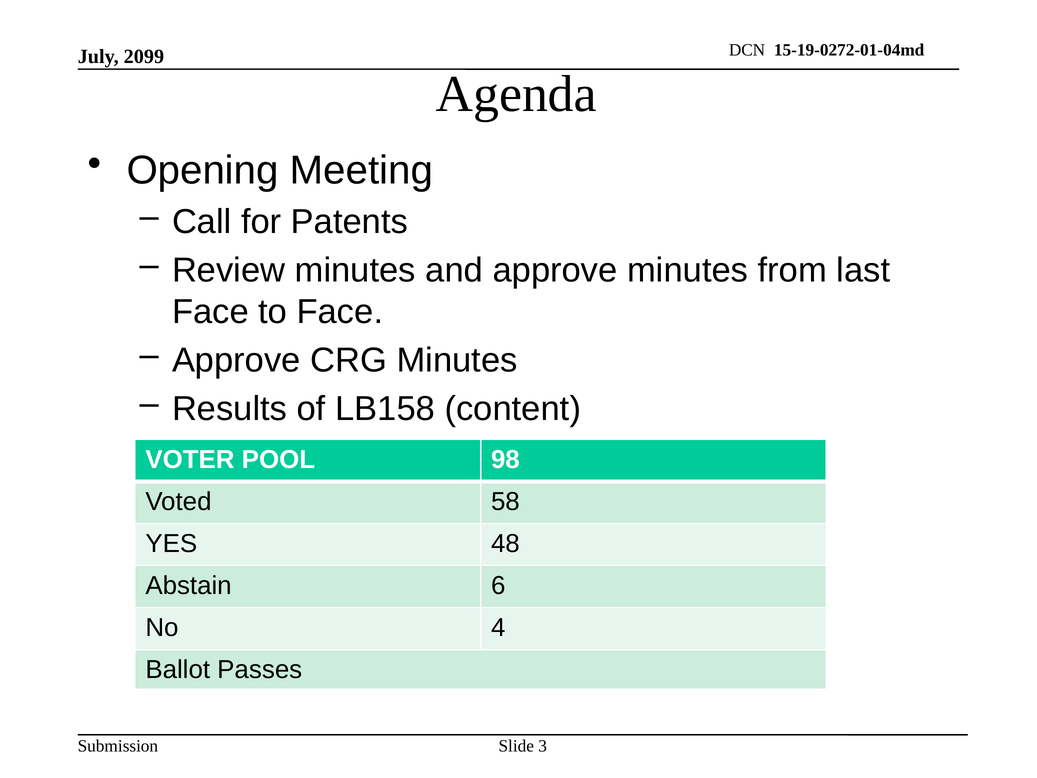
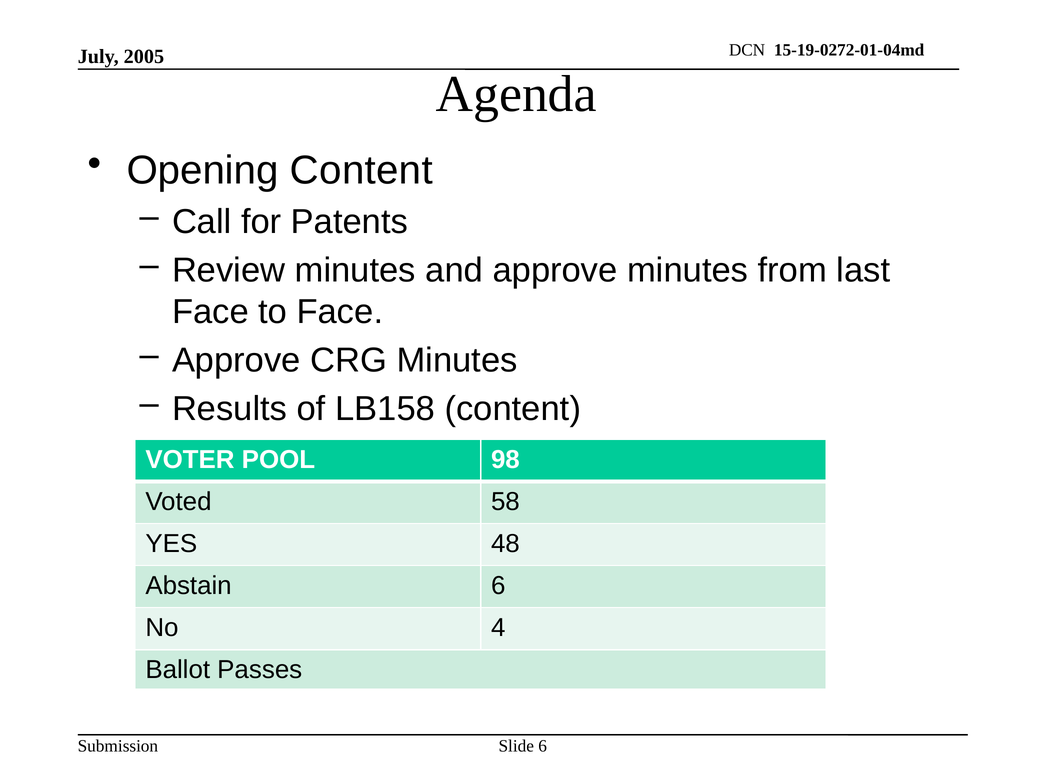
2099: 2099 -> 2005
Opening Meeting: Meeting -> Content
Slide 3: 3 -> 6
